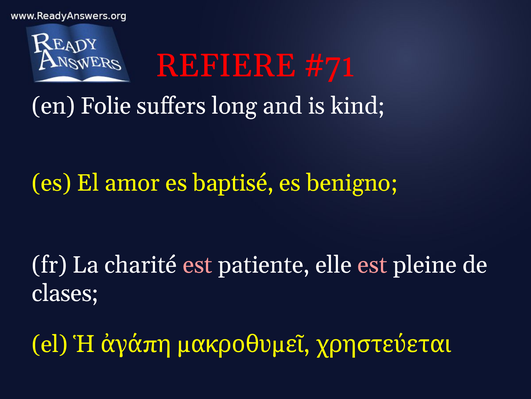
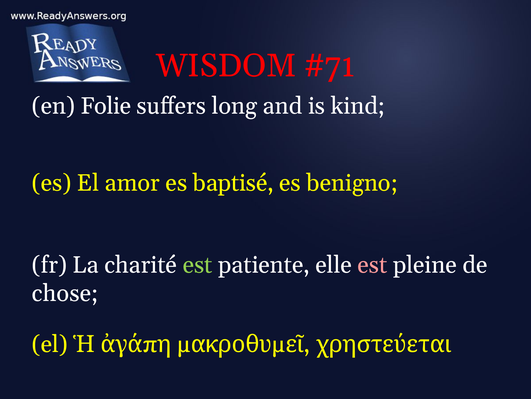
REFIERE: REFIERE -> WISDOM
est at (198, 265) colour: pink -> light green
clases: clases -> chose
